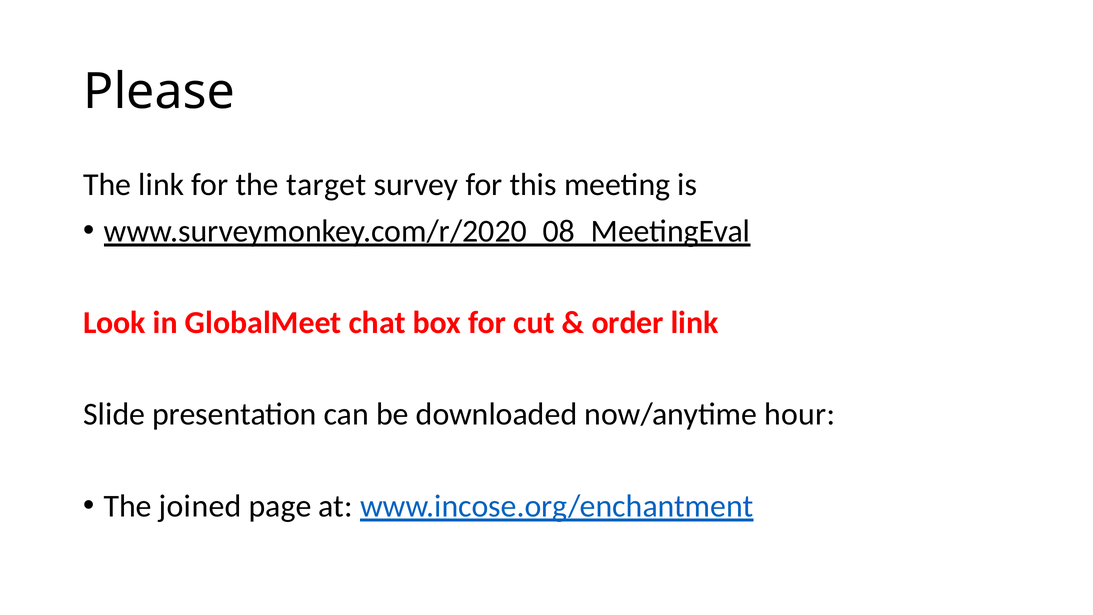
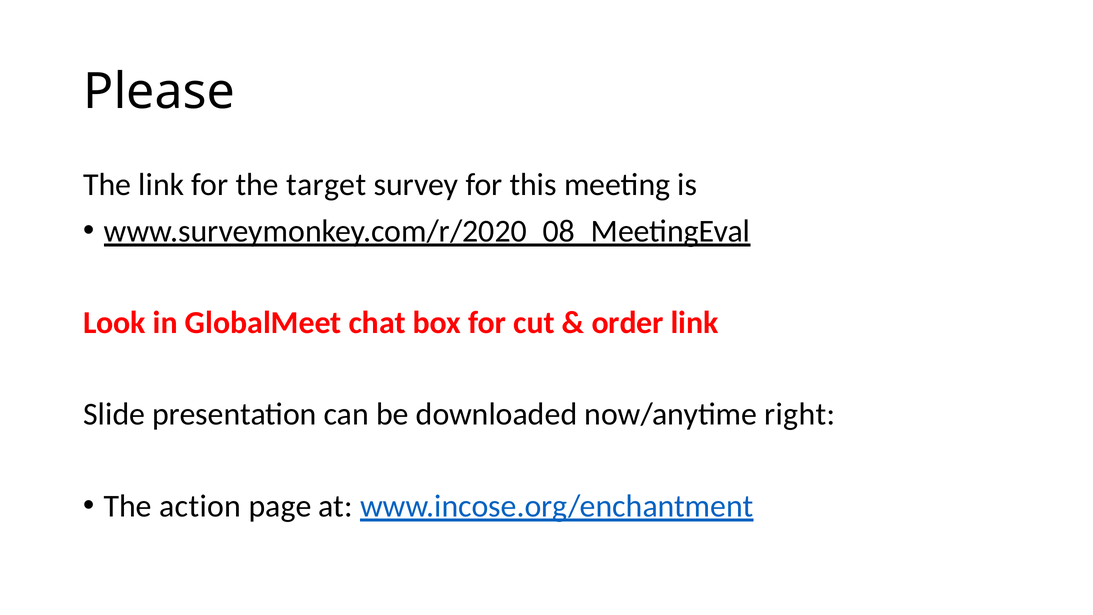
hour: hour -> right
joined: joined -> action
